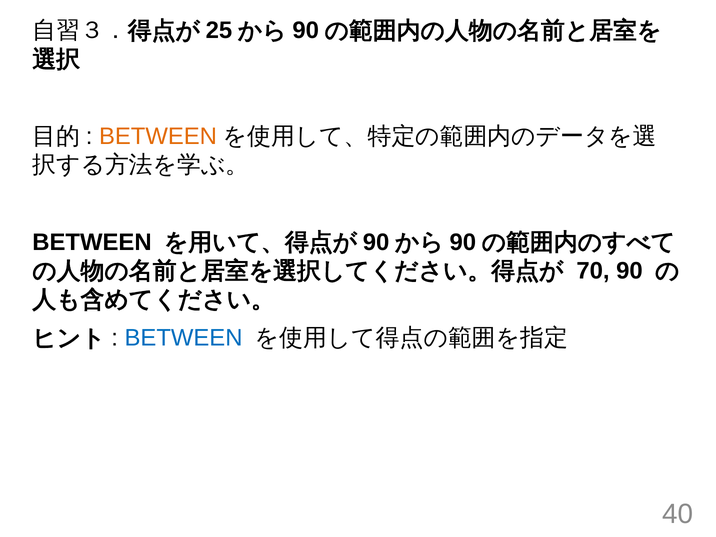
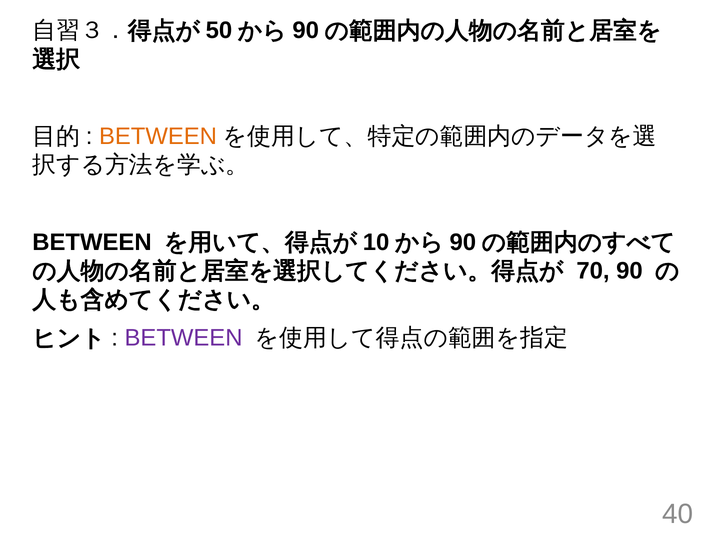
25: 25 -> 50
90 at (376, 242): 90 -> 10
BETWEEN at (184, 338) colour: blue -> purple
